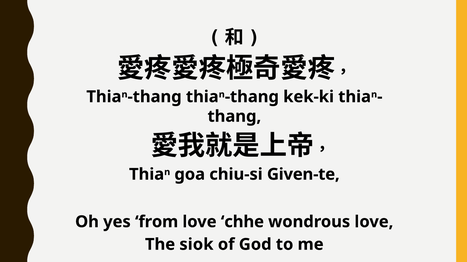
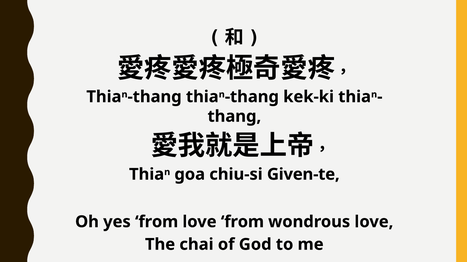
love chhe: chhe -> from
siok: siok -> chai
